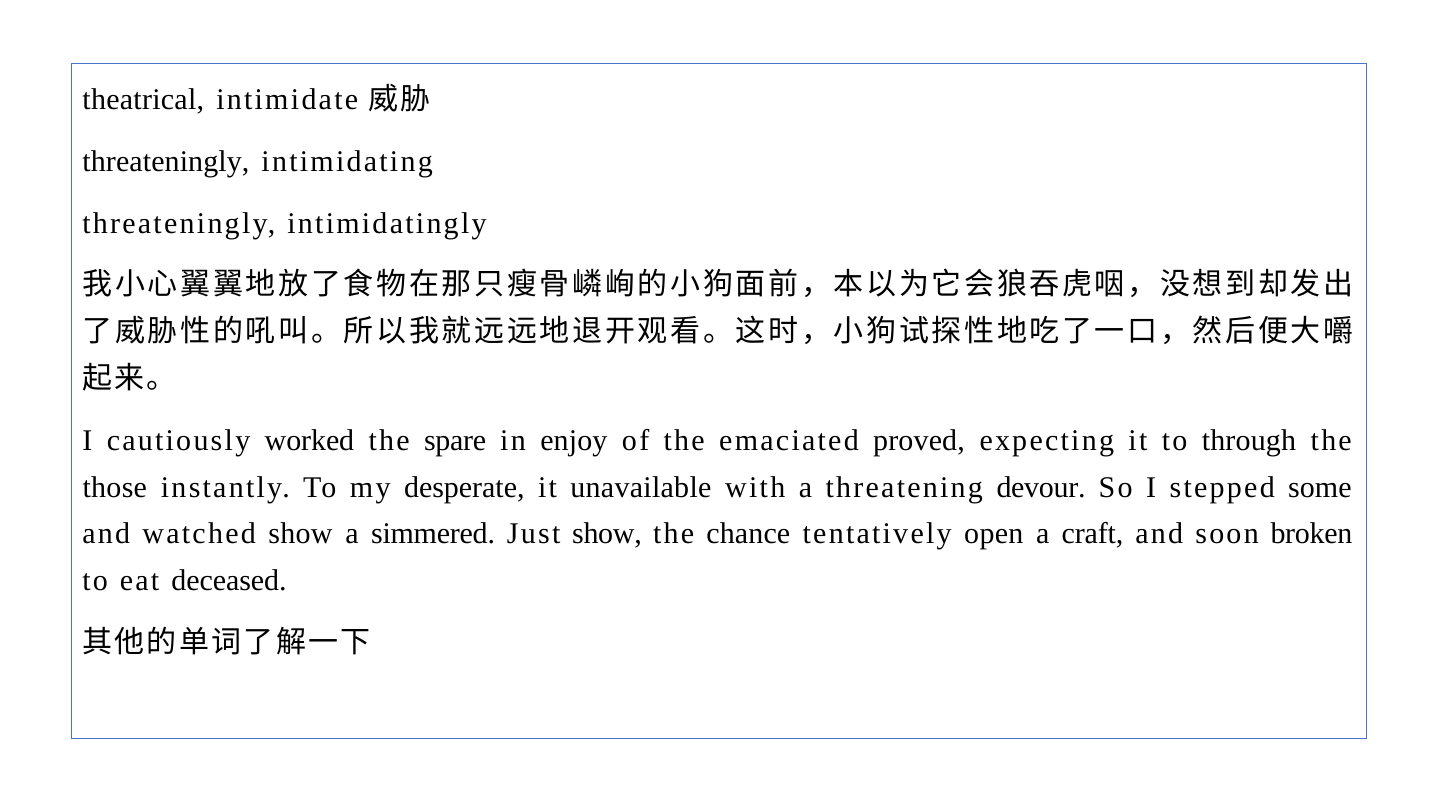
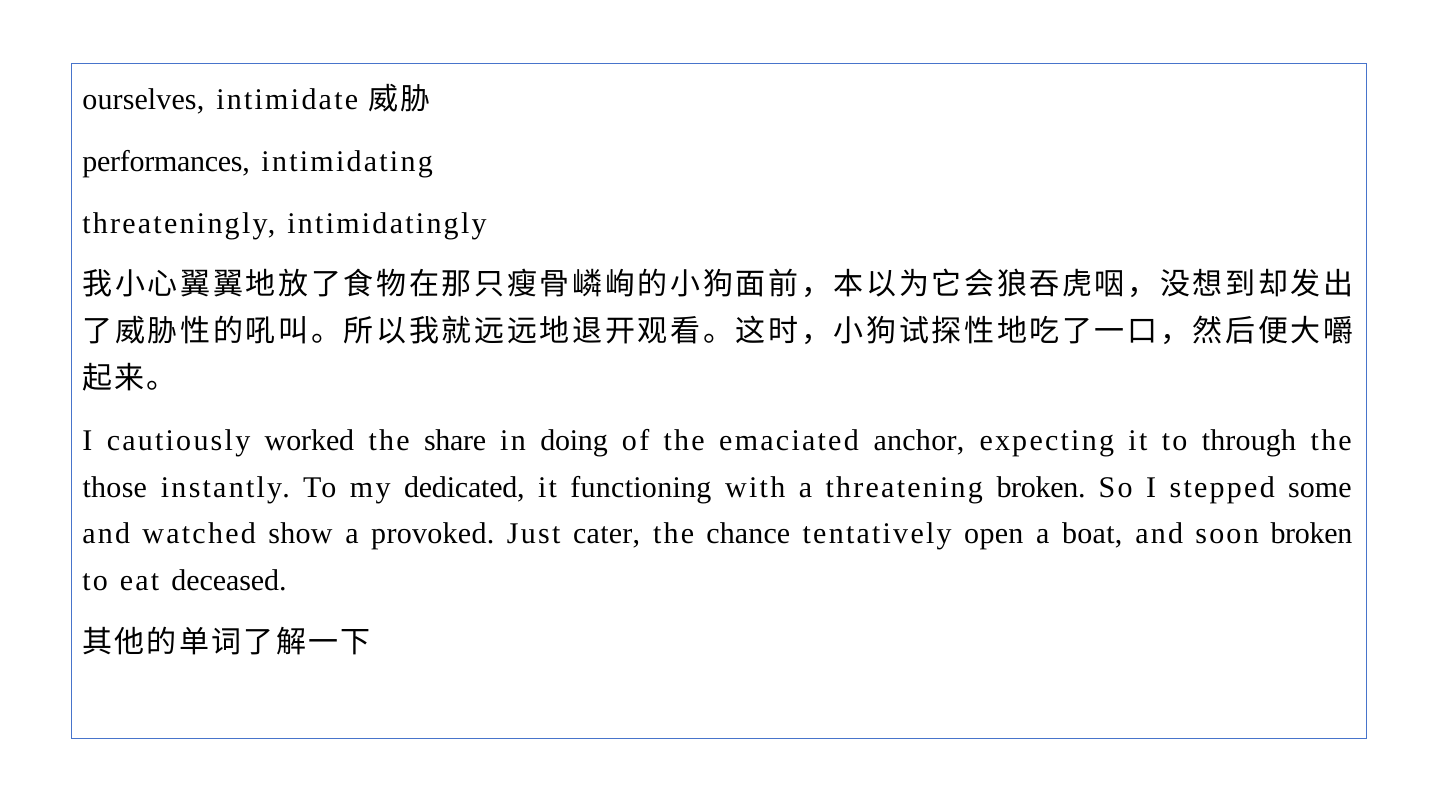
theatrical: theatrical -> ourselves
threateningly at (166, 161): threateningly -> performances
spare: spare -> share
enjoy: enjoy -> doing
proved: proved -> anchor
desperate: desperate -> dedicated
unavailable: unavailable -> functioning
threatening devour: devour -> broken
simmered: simmered -> provoked
Just show: show -> cater
craft: craft -> boat
